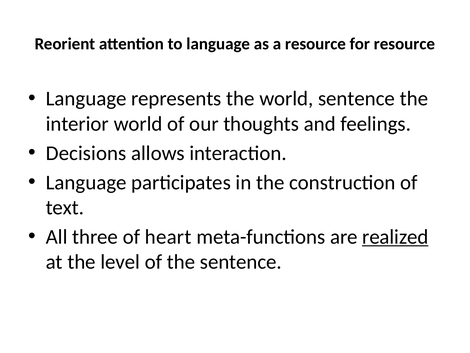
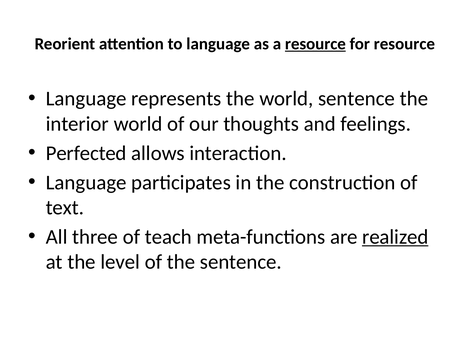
resource at (315, 44) underline: none -> present
Decisions: Decisions -> Perfected
heart: heart -> teach
